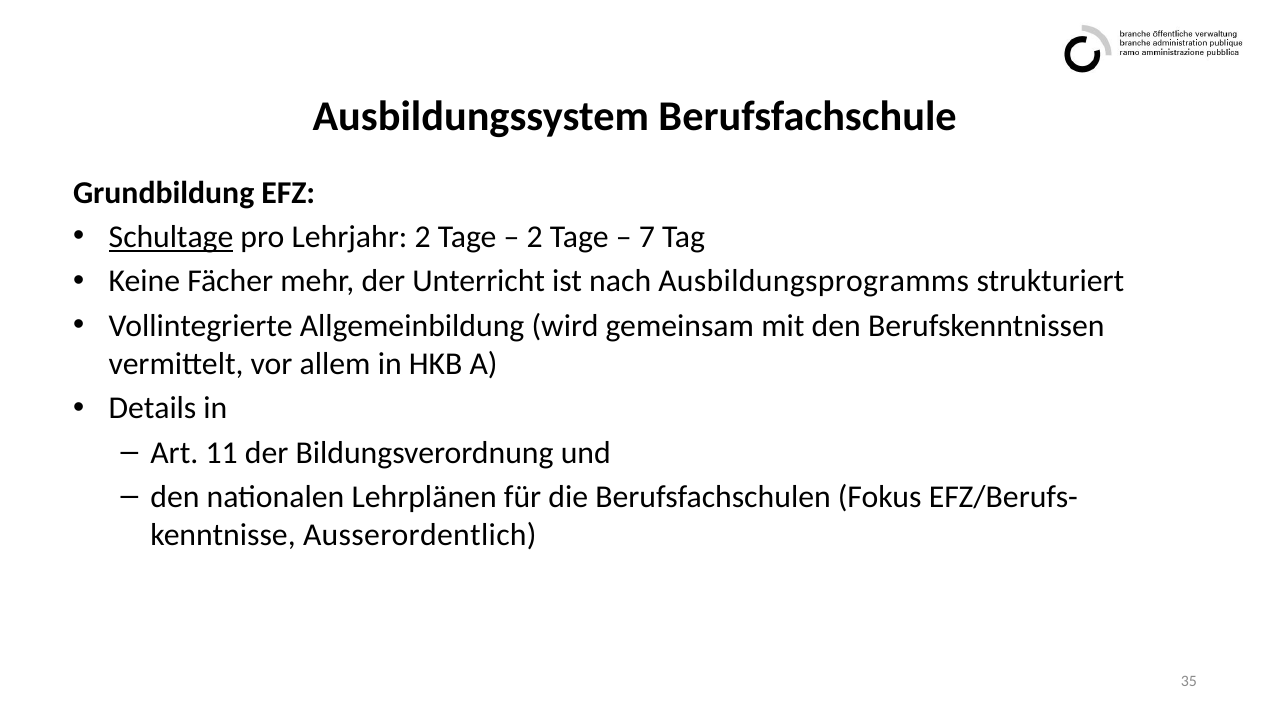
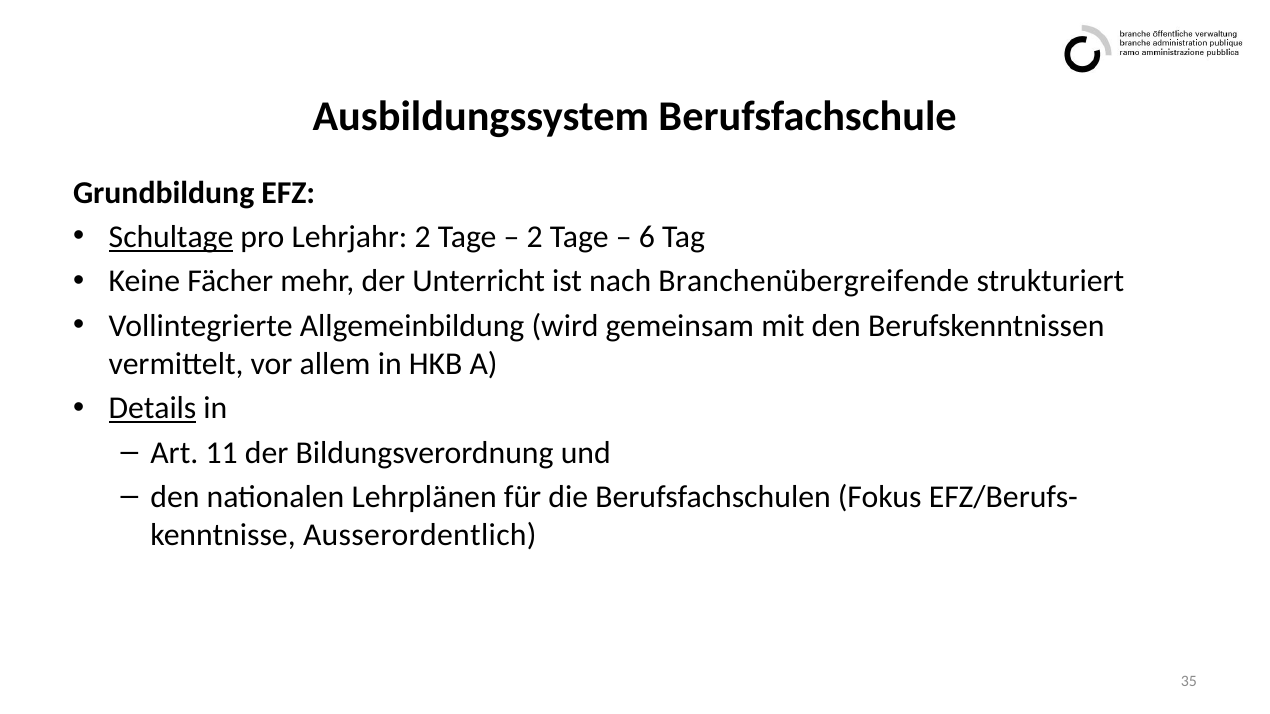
7: 7 -> 6
Ausbildungsprogramms: Ausbildungsprogramms -> Branchenübergreifende
Details underline: none -> present
